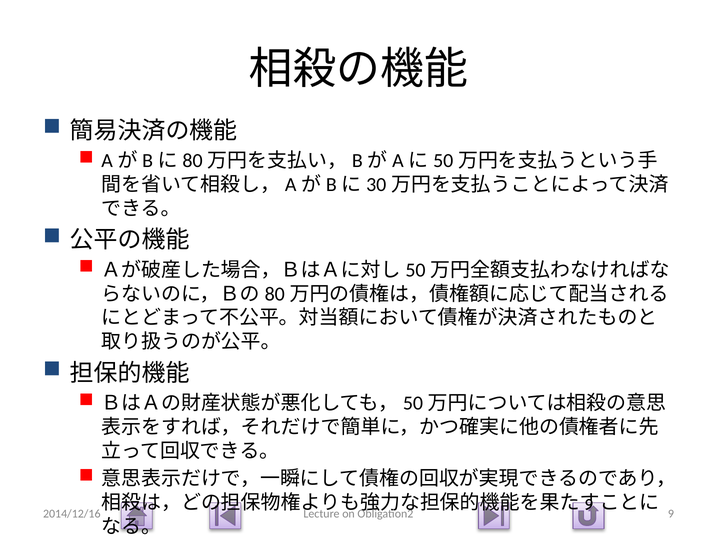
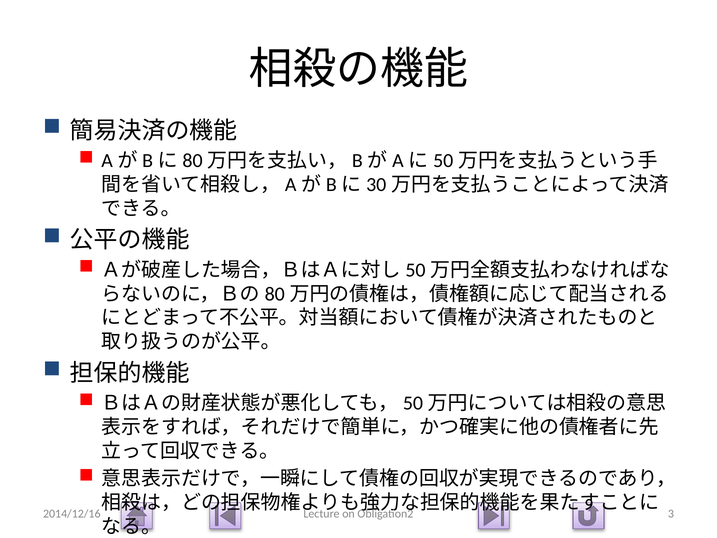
9: 9 -> 3
